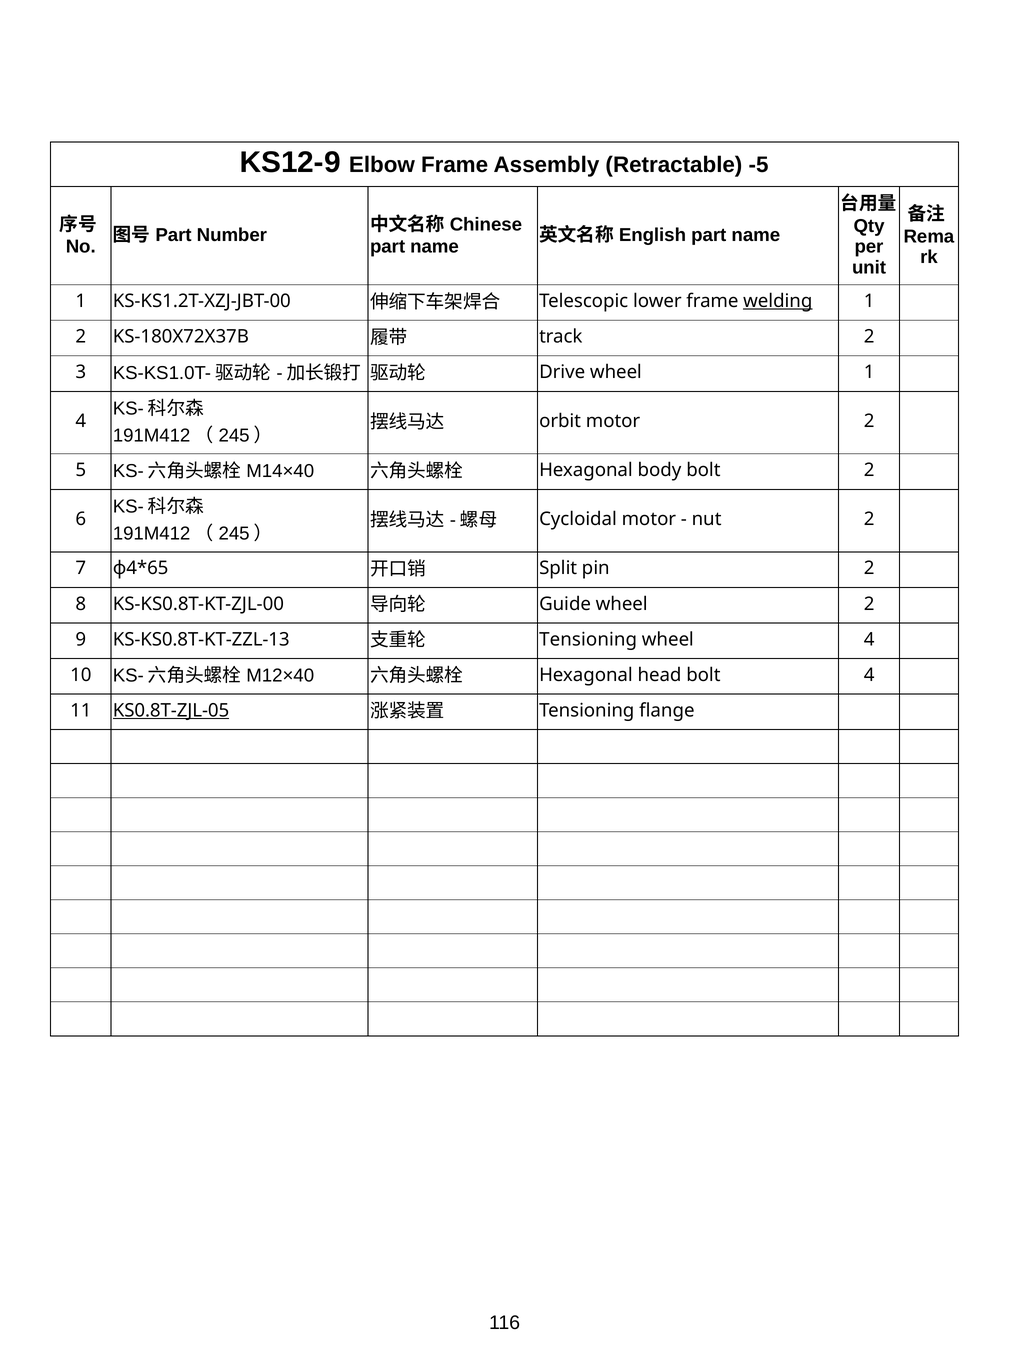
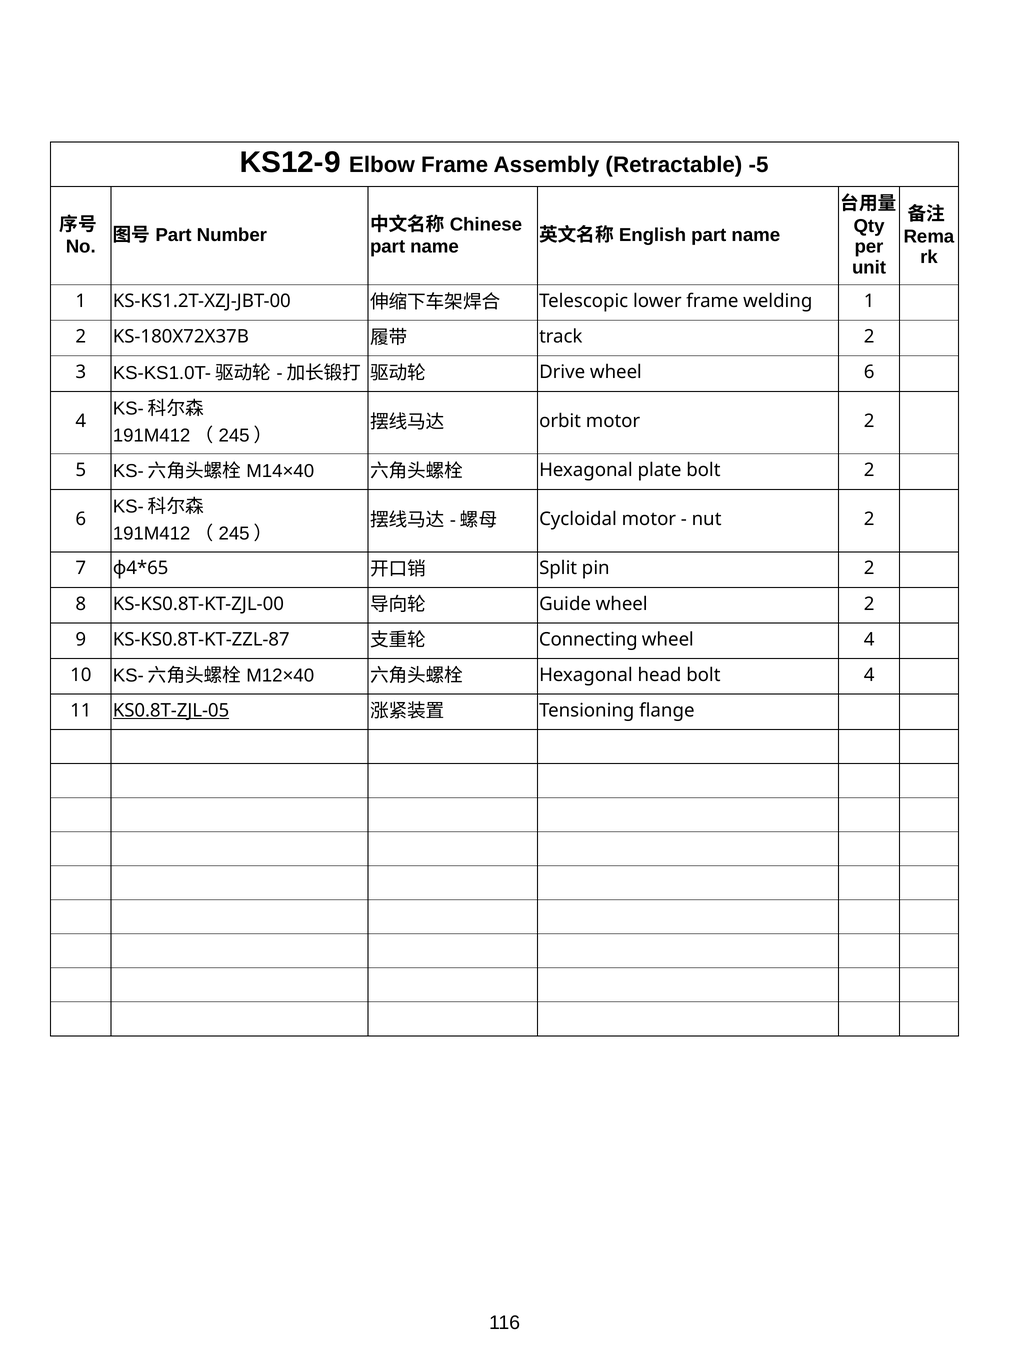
welding underline: present -> none
wheel 1: 1 -> 6
body: body -> plate
KS-KS0.8T-KT-ZZL-13: KS-KS0.8T-KT-ZZL-13 -> KS-KS0.8T-KT-ZZL-87
Tensioning at (588, 639): Tensioning -> Connecting
